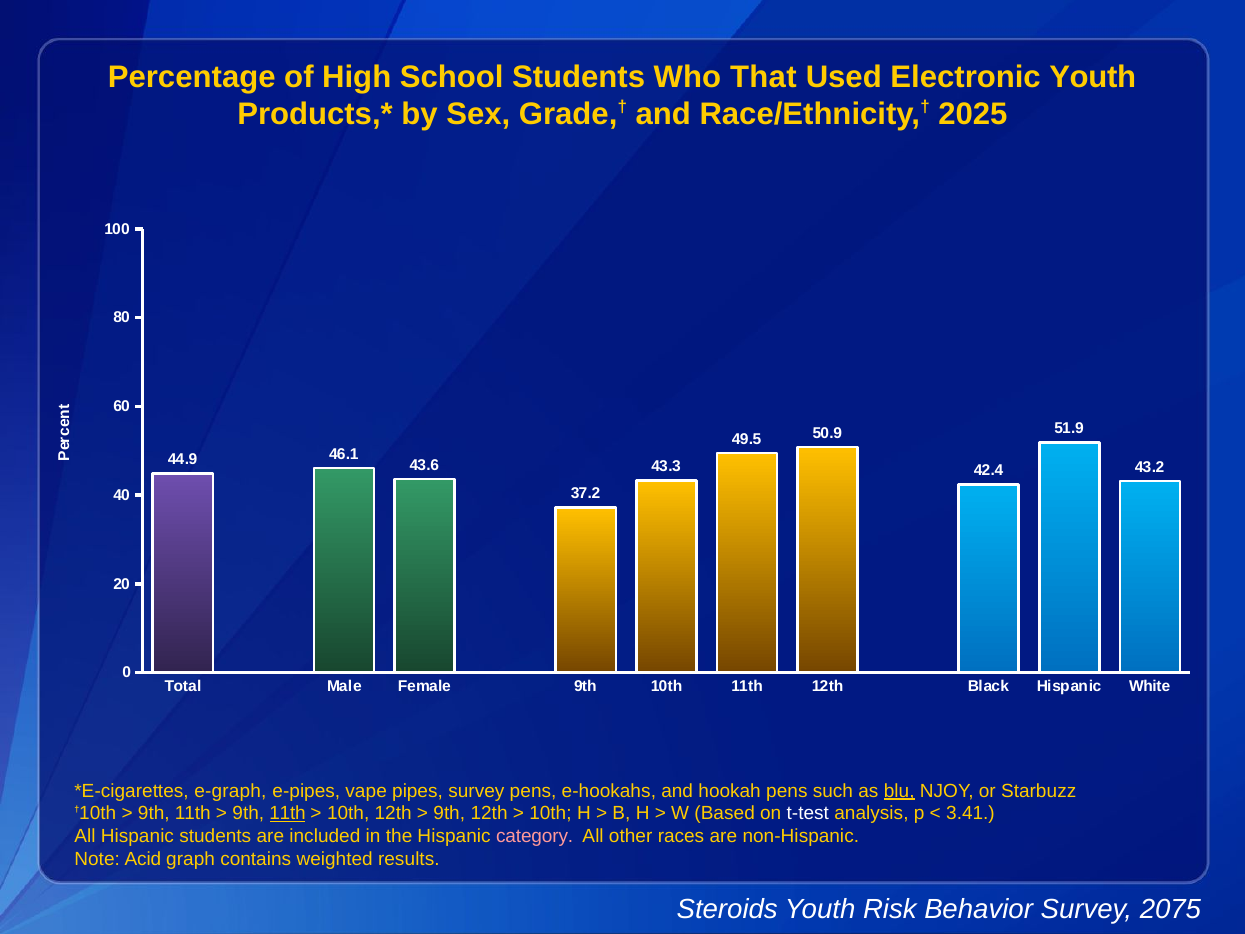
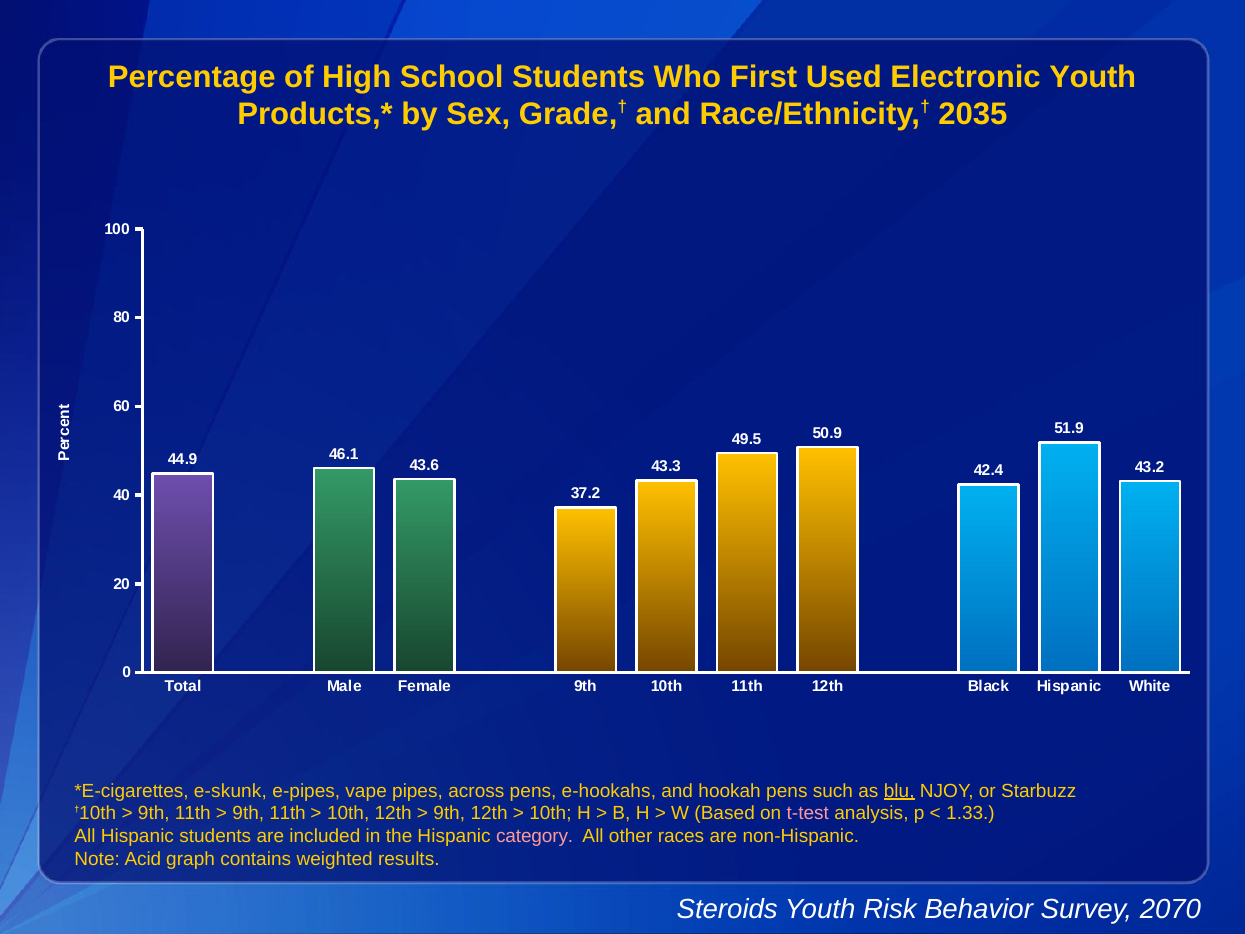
That: That -> First
2025: 2025 -> 2035
e-graph: e-graph -> e-skunk
pipes survey: survey -> across
11th at (288, 813) underline: present -> none
t-test colour: white -> pink
3.41: 3.41 -> 1.33
2075: 2075 -> 2070
